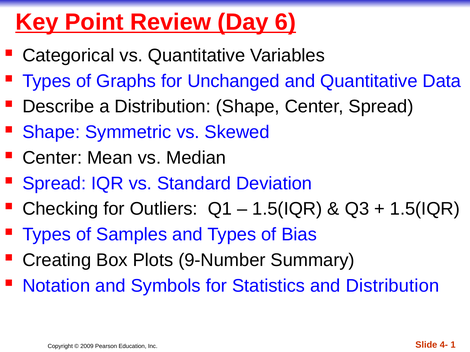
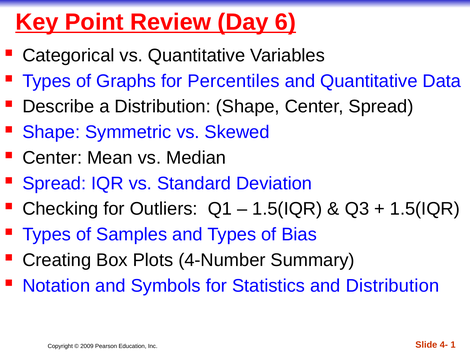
Unchanged: Unchanged -> Percentiles
9-Number: 9-Number -> 4-Number
